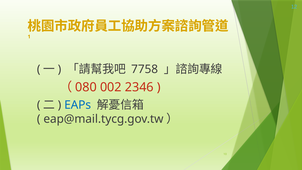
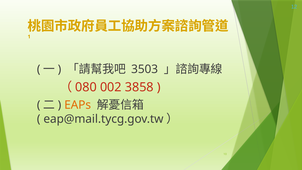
7758: 7758 -> 3503
2346: 2346 -> 3858
EAPs colour: blue -> orange
